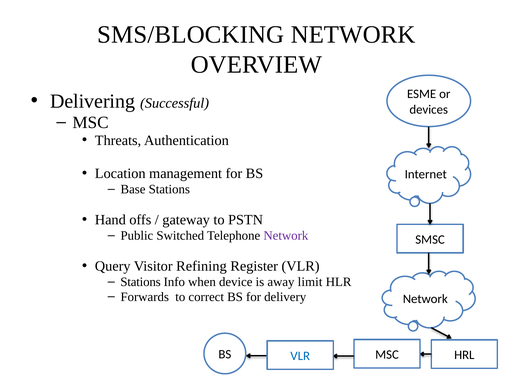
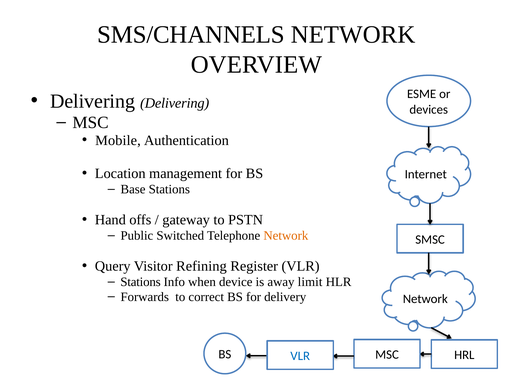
SMS/BLOCKING: SMS/BLOCKING -> SMS/CHANNELS
Delivering Successful: Successful -> Delivering
Threats: Threats -> Mobile
Network at (286, 235) colour: purple -> orange
